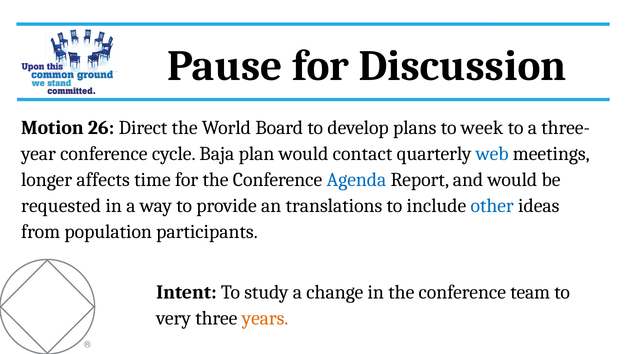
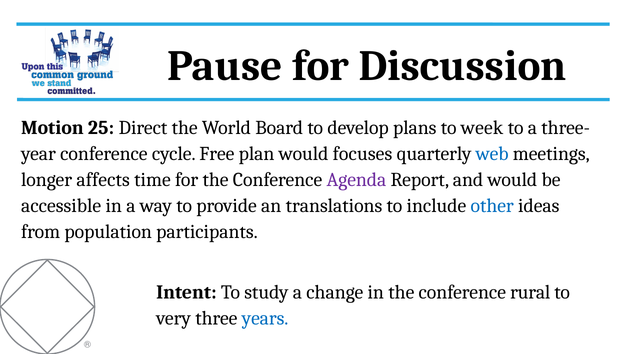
26: 26 -> 25
Baja: Baja -> Free
contact: contact -> focuses
Agenda colour: blue -> purple
requested: requested -> accessible
team: team -> rural
years colour: orange -> blue
